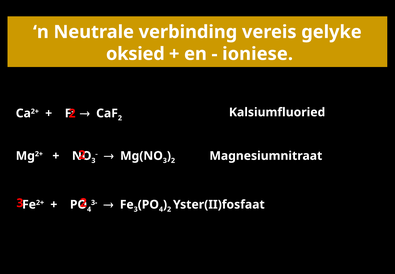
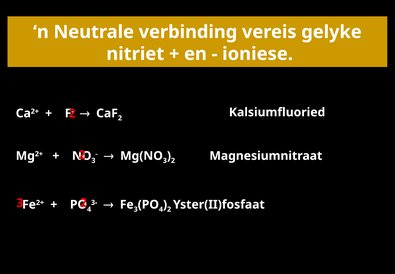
oksied: oksied -> nitriet
